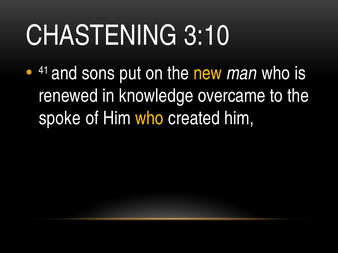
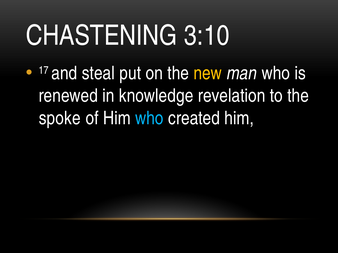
41: 41 -> 17
sons: sons -> steal
overcame: overcame -> revelation
who at (149, 118) colour: yellow -> light blue
